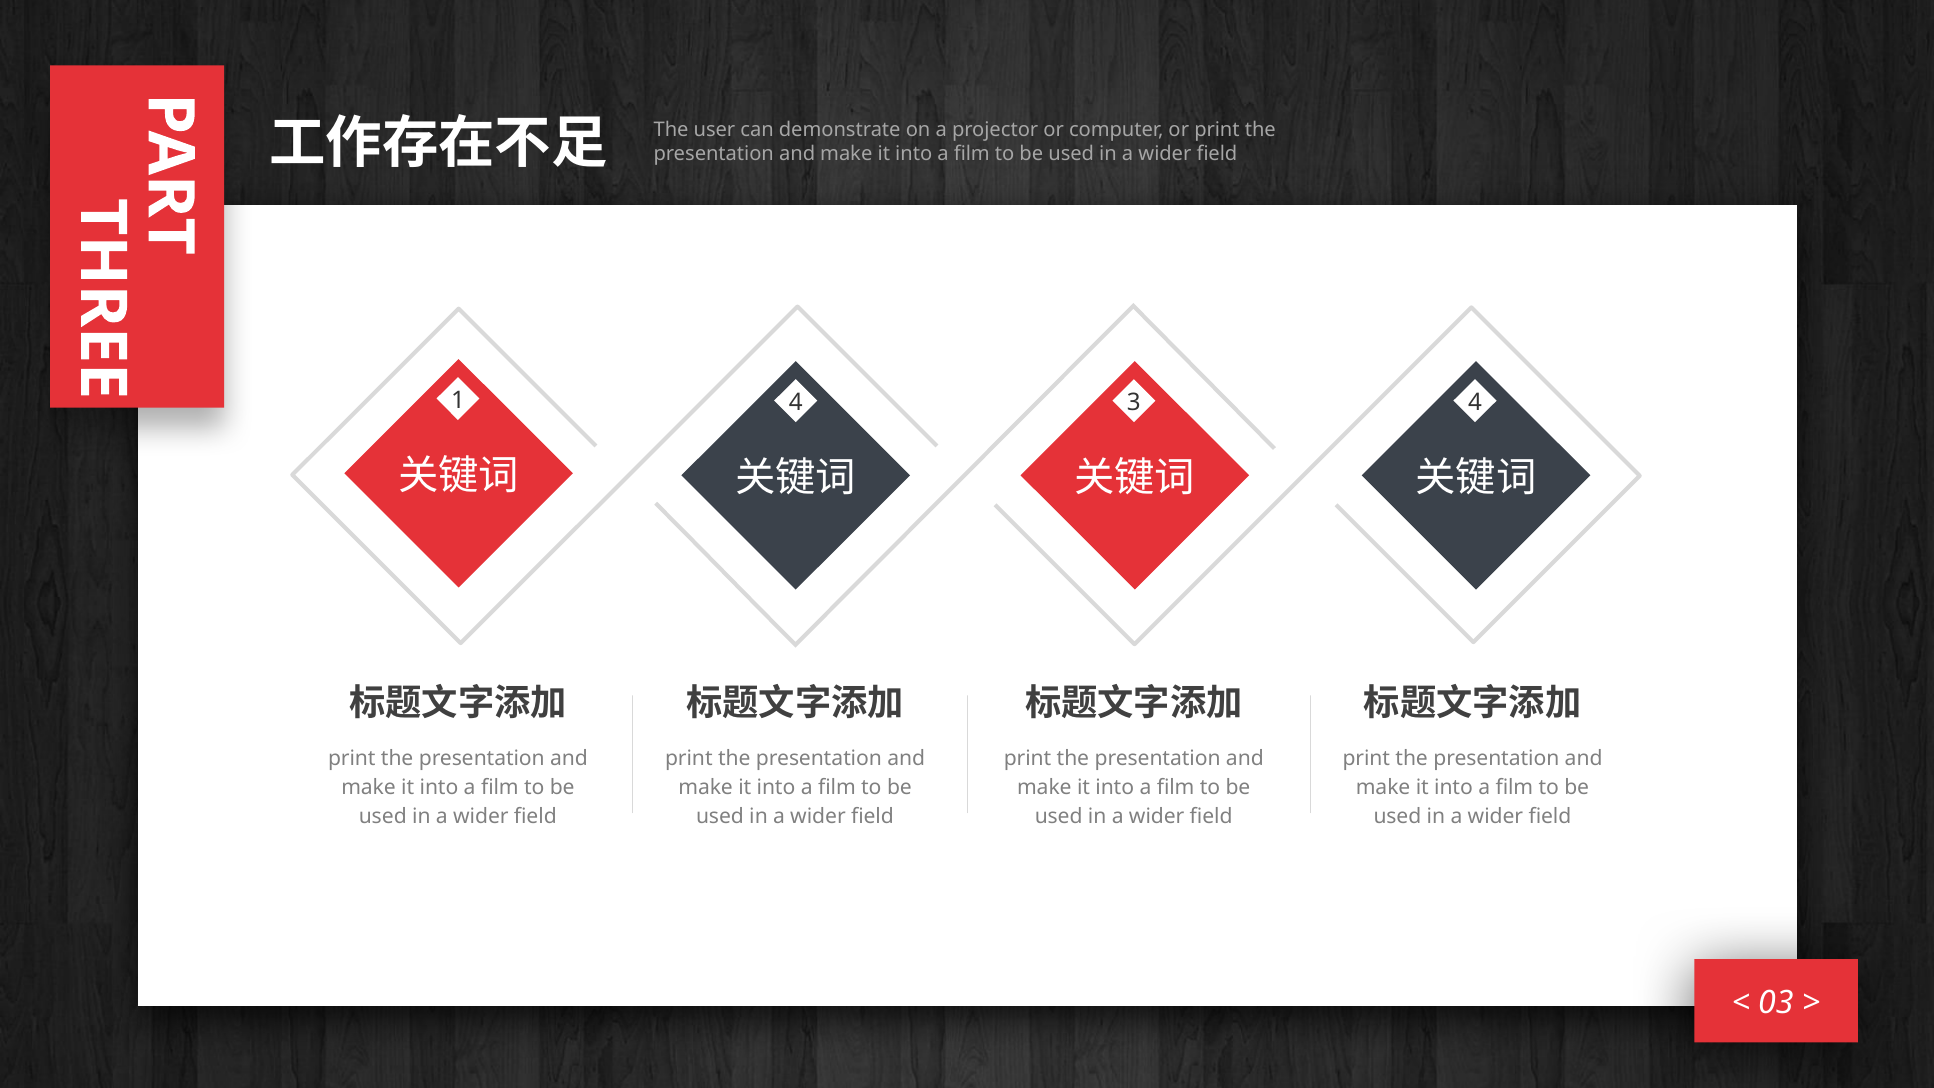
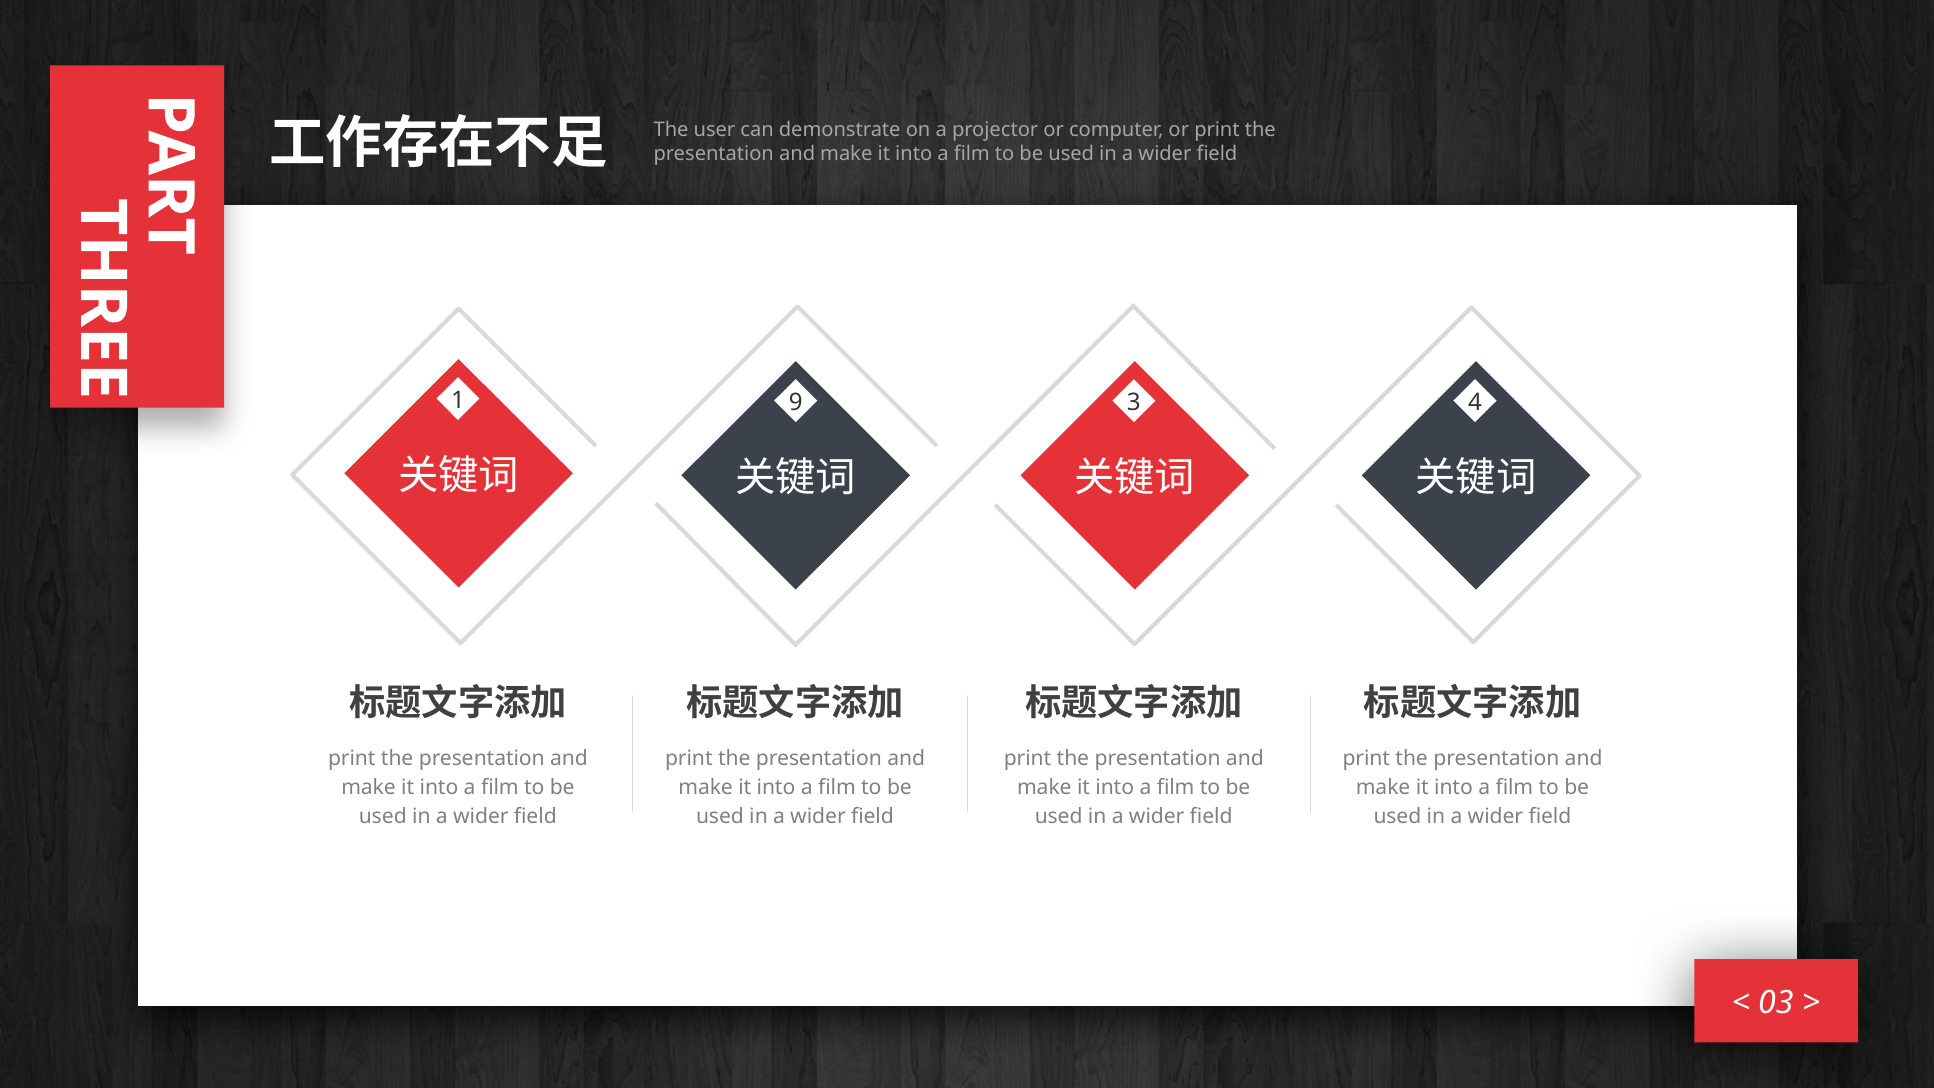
1 4: 4 -> 9
